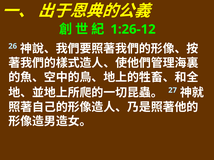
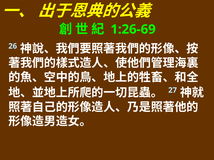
1:26-12: 1:26-12 -> 1:26-69
